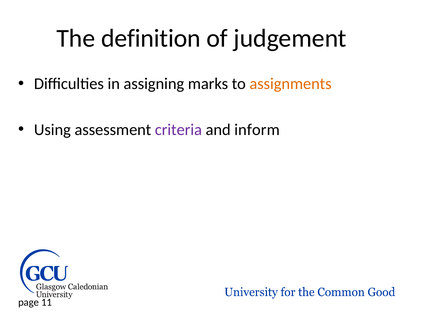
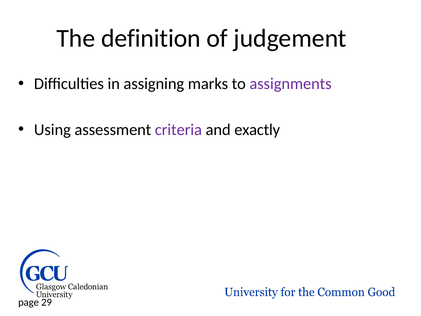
assignments colour: orange -> purple
inform: inform -> exactly
11: 11 -> 29
